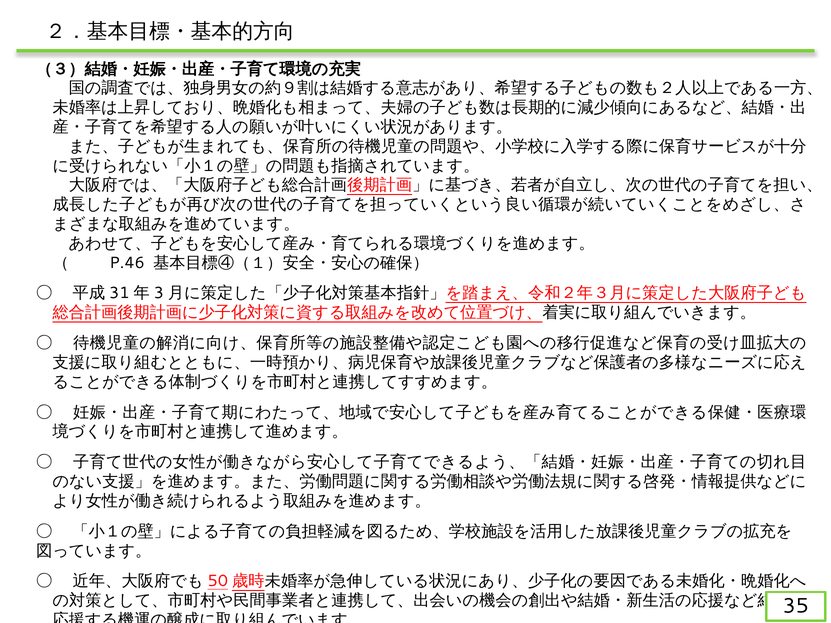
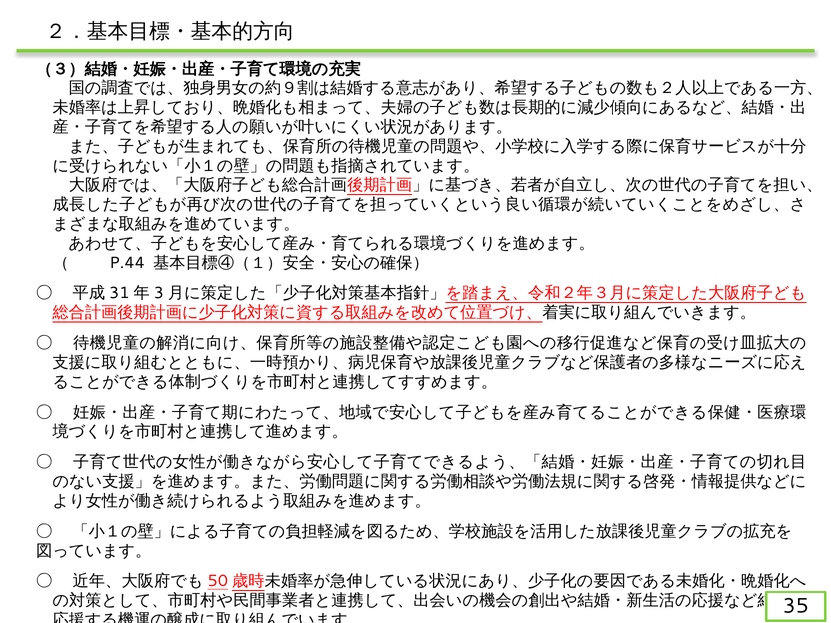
P.46: P.46 -> P.44
